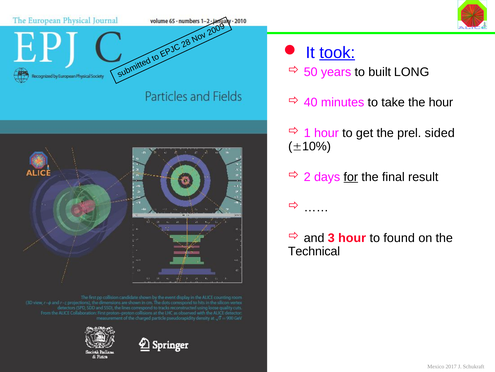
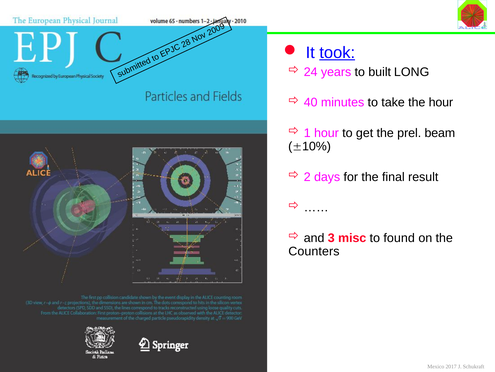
50: 50 -> 24
sided: sided -> beam
for underline: present -> none
3 hour: hour -> misc
Technical: Technical -> Counters
